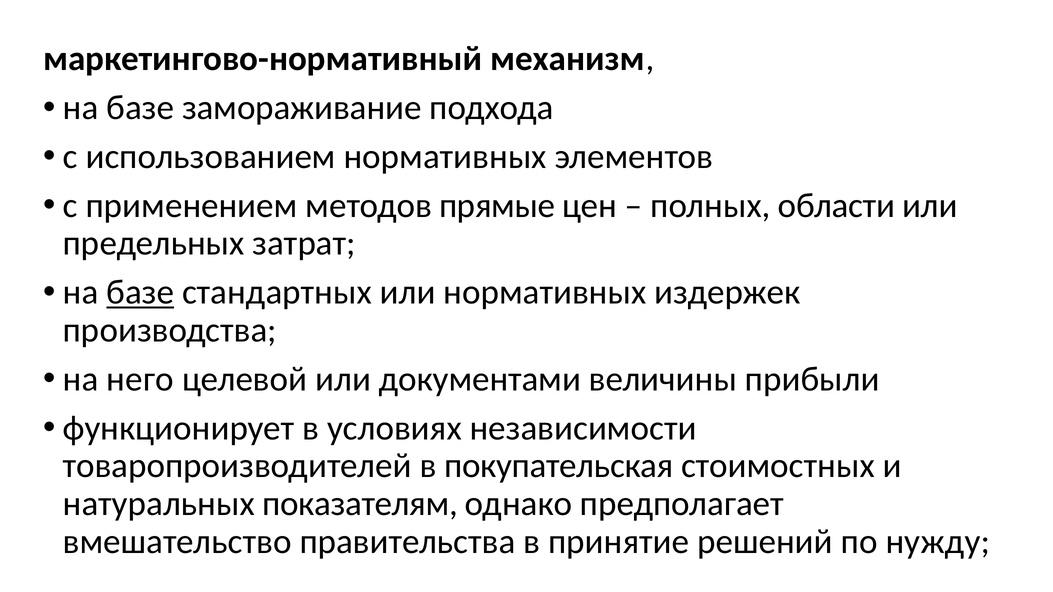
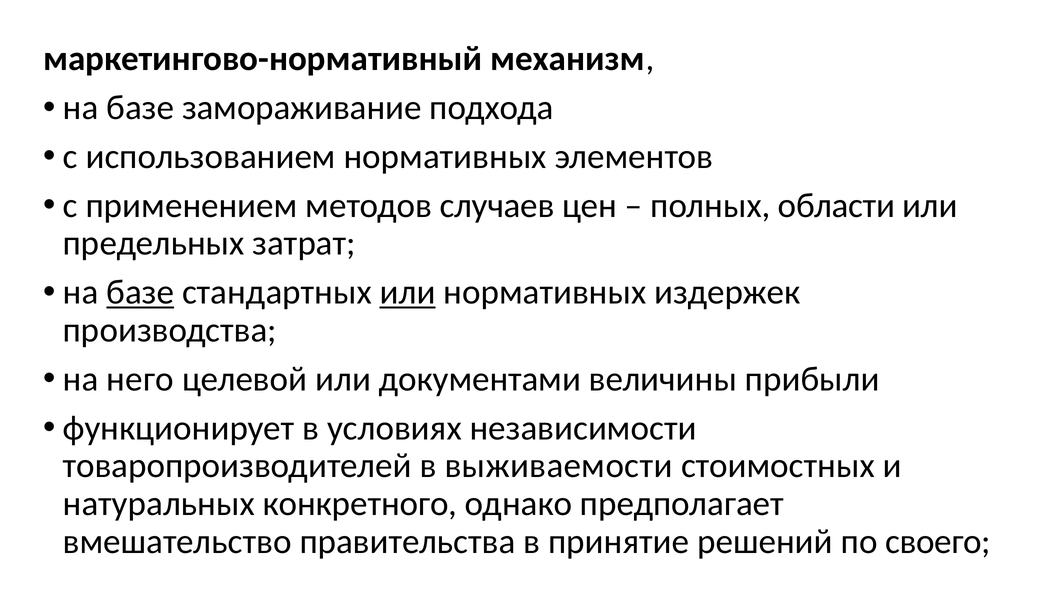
прямые: прямые -> случаев
или at (408, 292) underline: none -> present
покупательская: покупательская -> выживаемости
показателям: показателям -> конкретного
нужду: нужду -> своего
